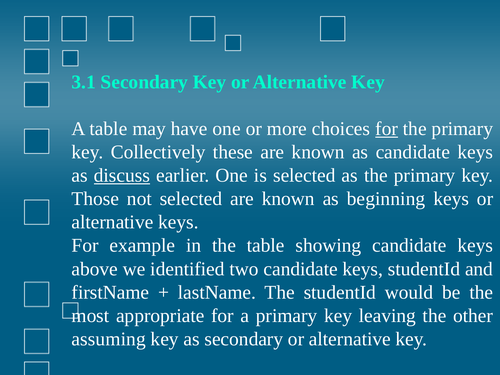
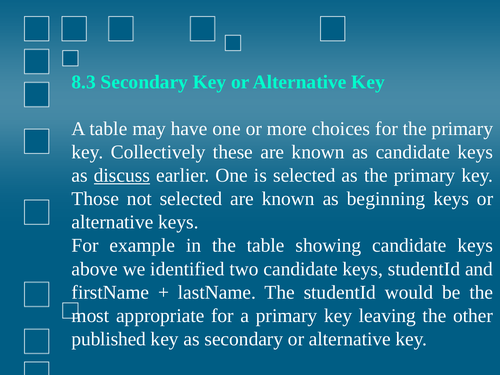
3.1: 3.1 -> 8.3
for at (387, 129) underline: present -> none
assuming: assuming -> published
